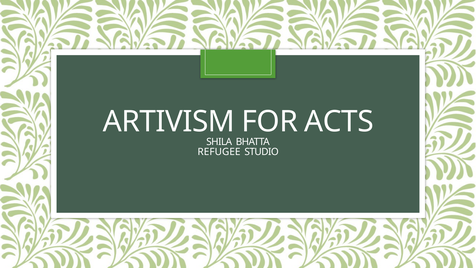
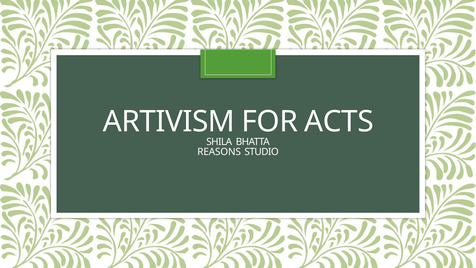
REFUGEE: REFUGEE -> REASONS
